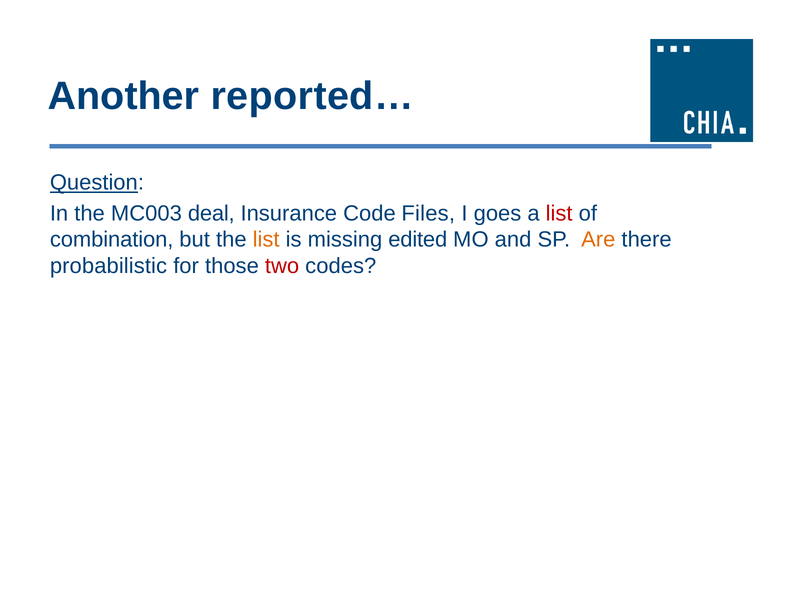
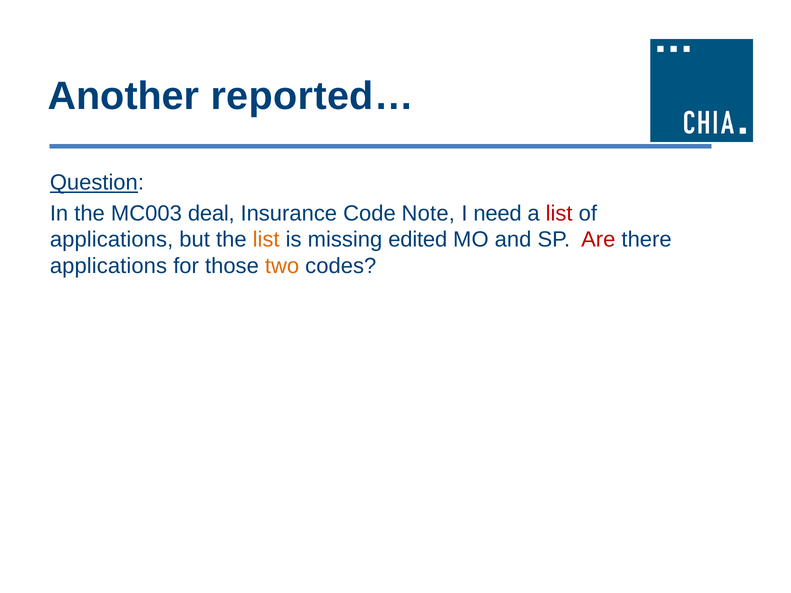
Files: Files -> Note
goes: goes -> need
combination at (112, 240): combination -> applications
Are colour: orange -> red
probabilistic at (108, 266): probabilistic -> applications
two colour: red -> orange
